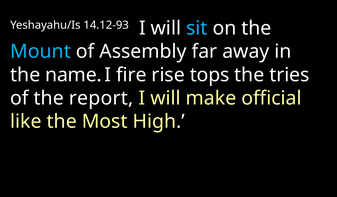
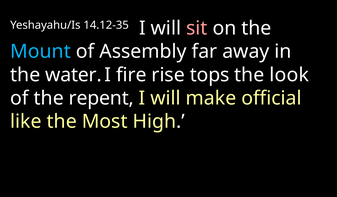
14.12-93: 14.12-93 -> 14.12-35
sit colour: light blue -> pink
name: name -> water
tries: tries -> look
report: report -> repent
